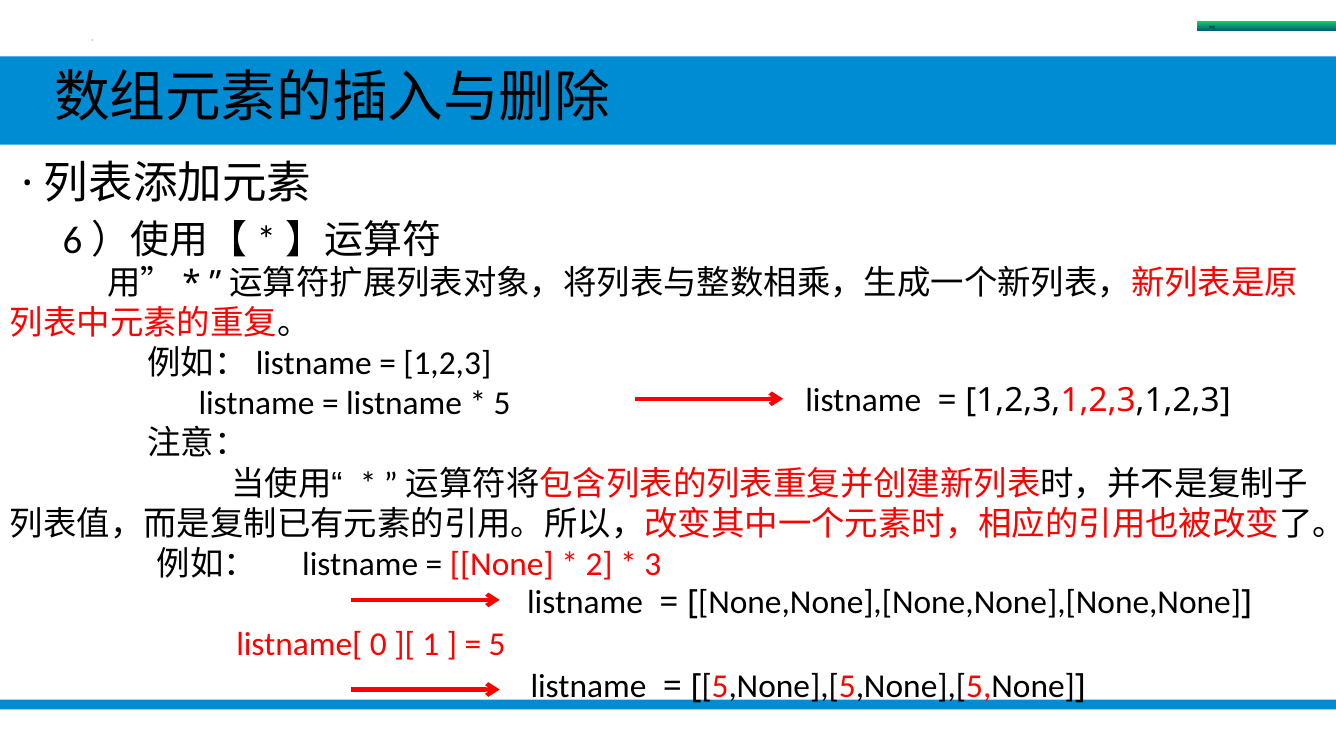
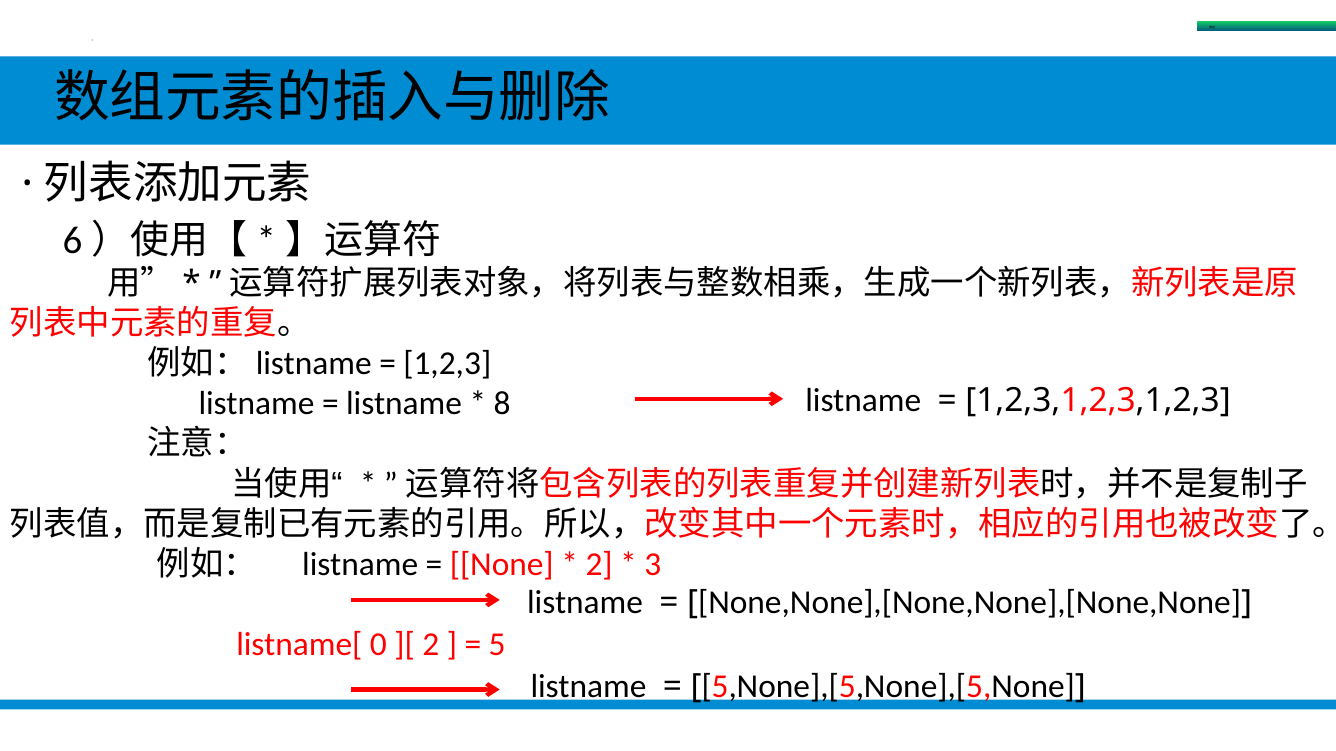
5 at (502, 404): 5 -> 8
1 at (431, 645): 1 -> 2
